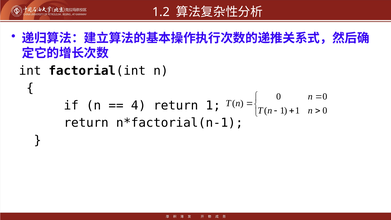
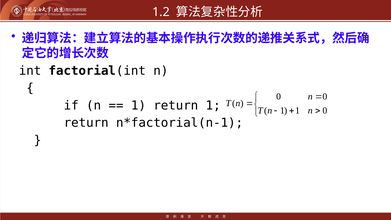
4 at (138, 105): 4 -> 1
